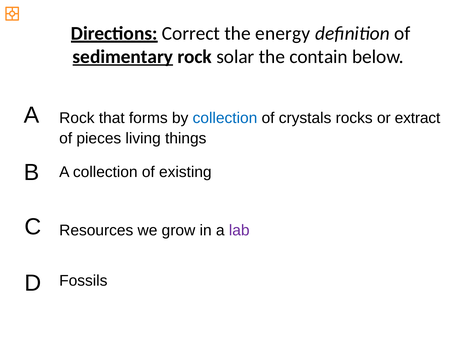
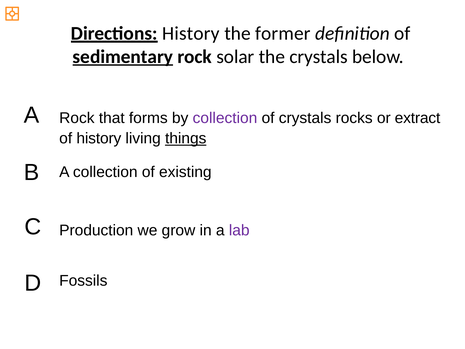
Directions Correct: Correct -> History
energy: energy -> former
the contain: contain -> crystals
collection at (225, 118) colour: blue -> purple
of pieces: pieces -> history
things underline: none -> present
Resources: Resources -> Production
